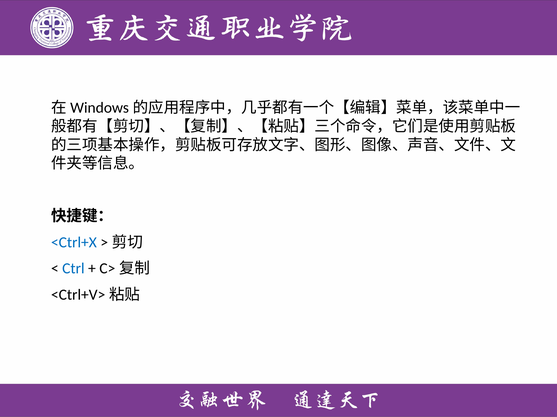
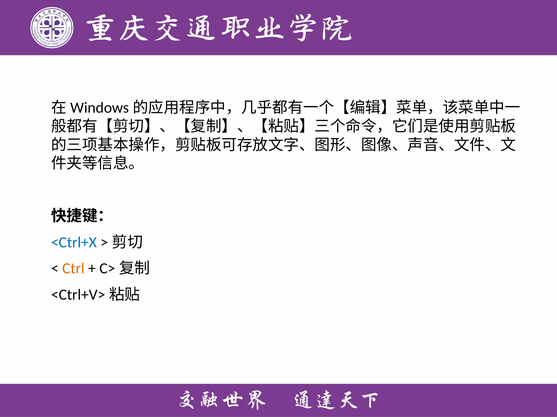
Ctrl colour: blue -> orange
